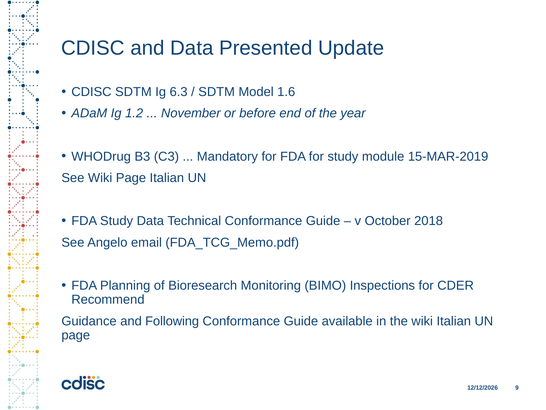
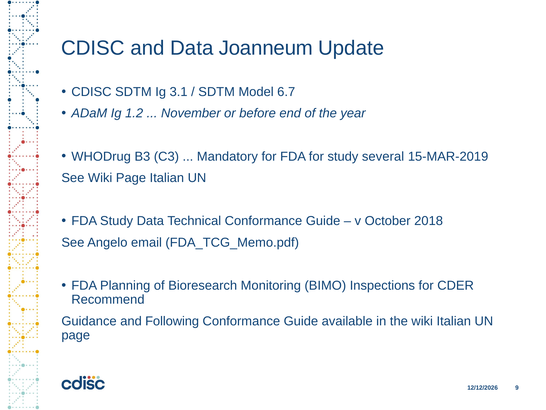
Presented: Presented -> Joanneum
6.3: 6.3 -> 3.1
1.6: 1.6 -> 6.7
module: module -> several
